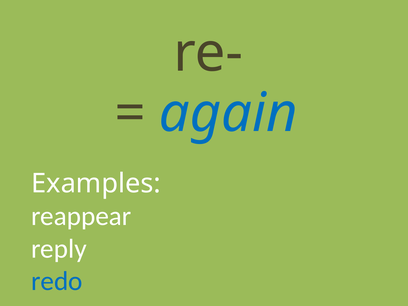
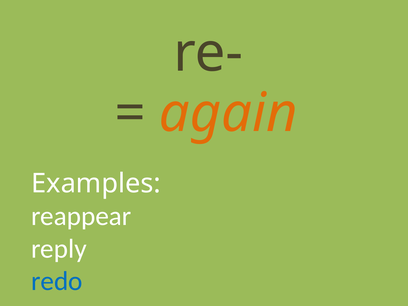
again colour: blue -> orange
